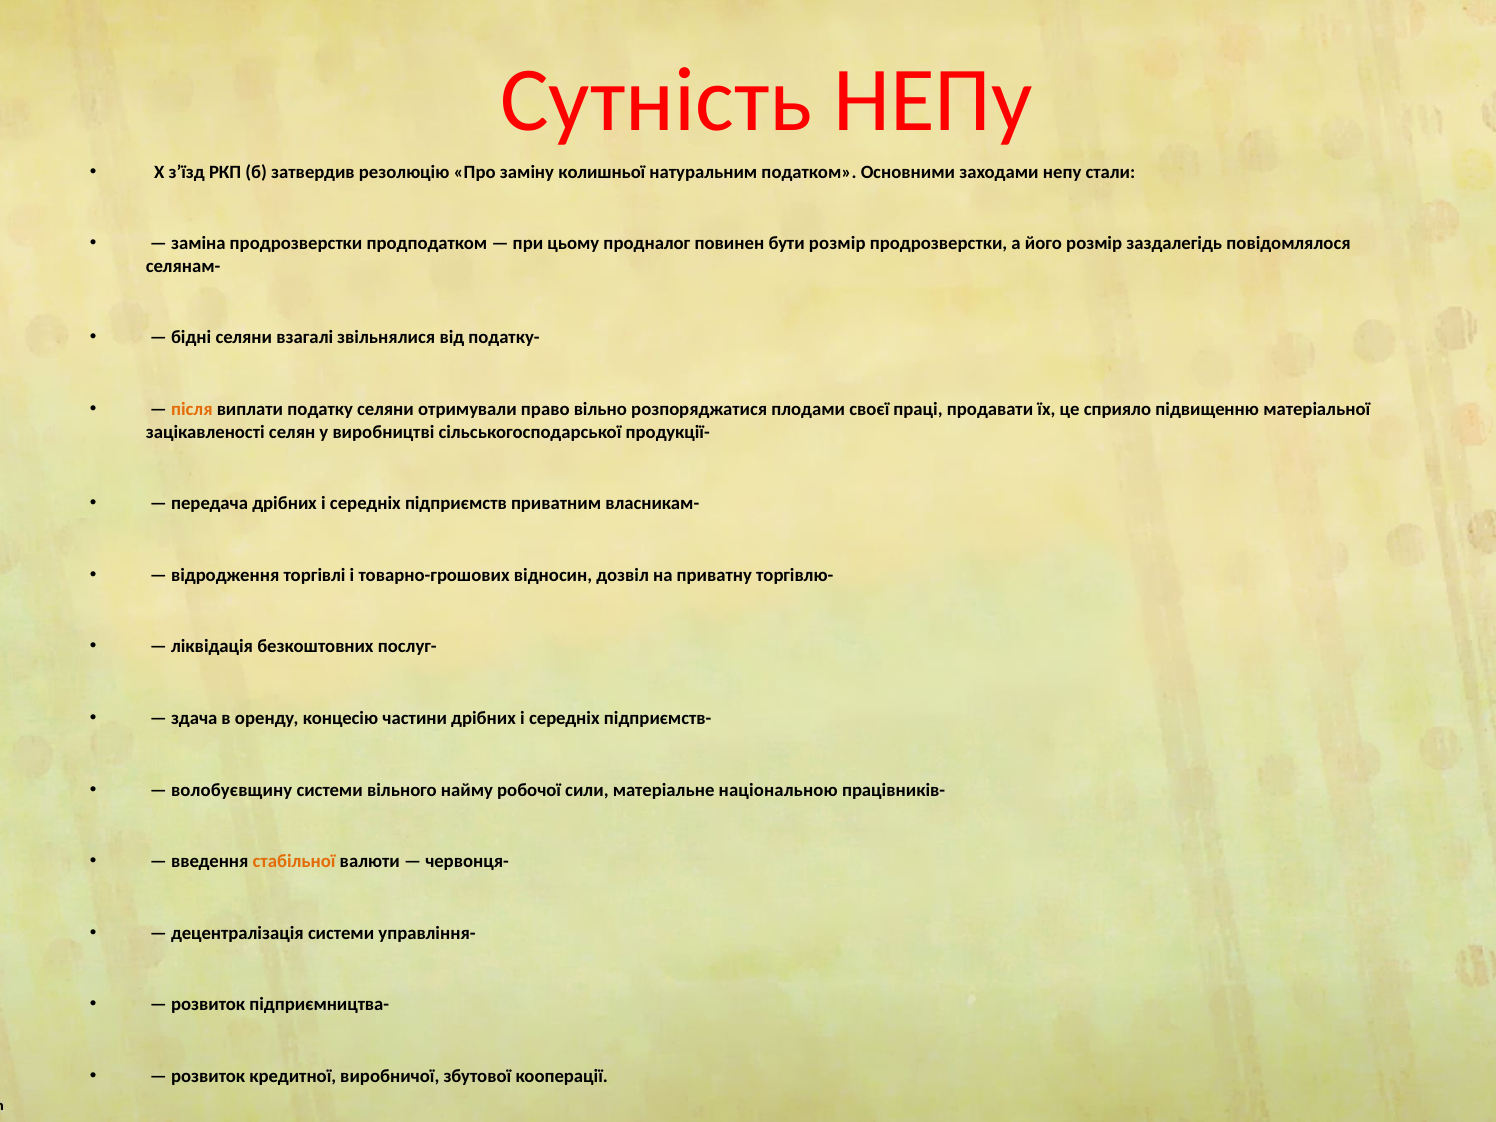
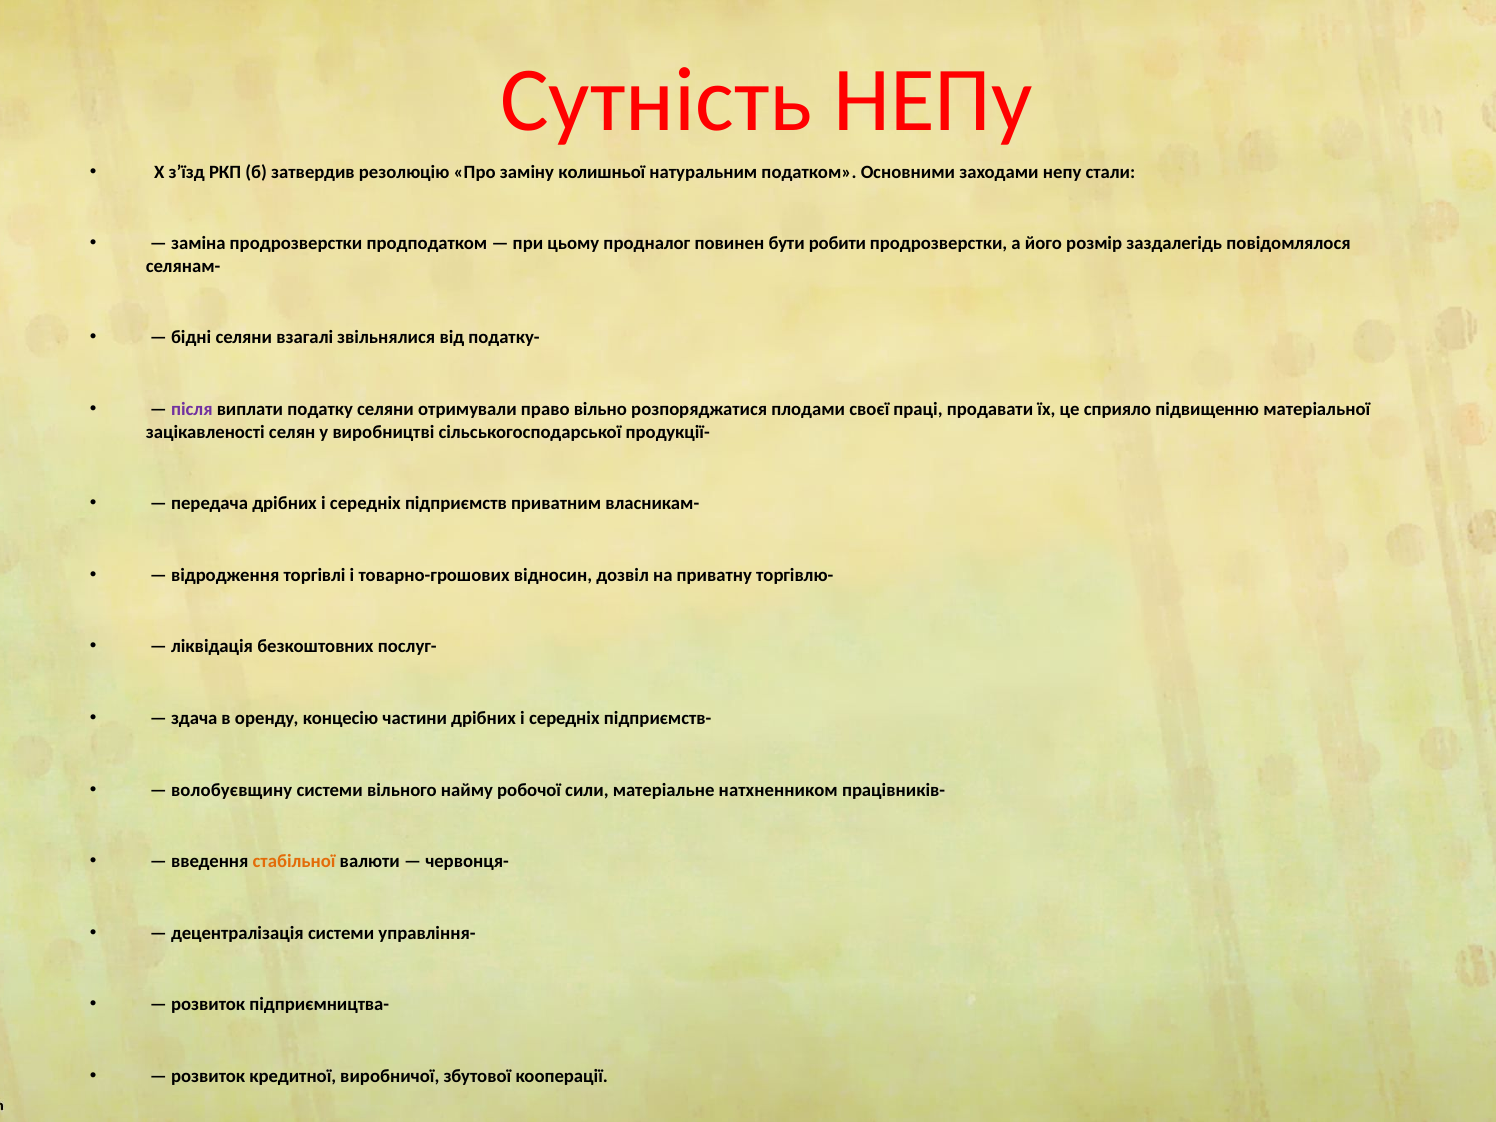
бути розмір: розмір -> робити
після colour: orange -> purple
національною: національною -> натхненником
